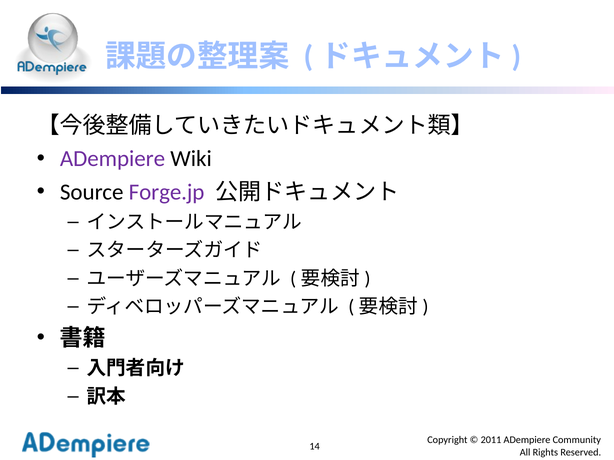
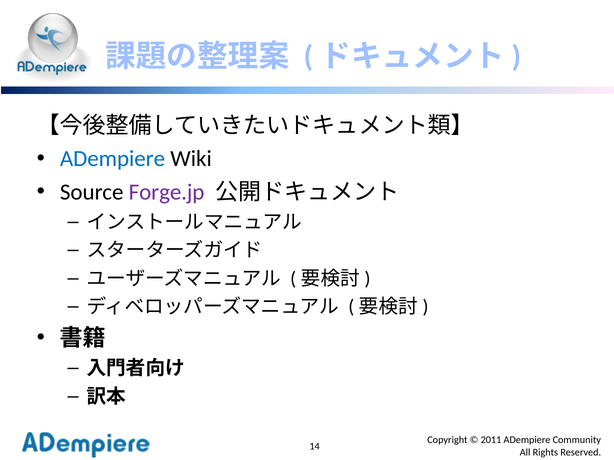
ADempiere at (113, 159) colour: purple -> blue
